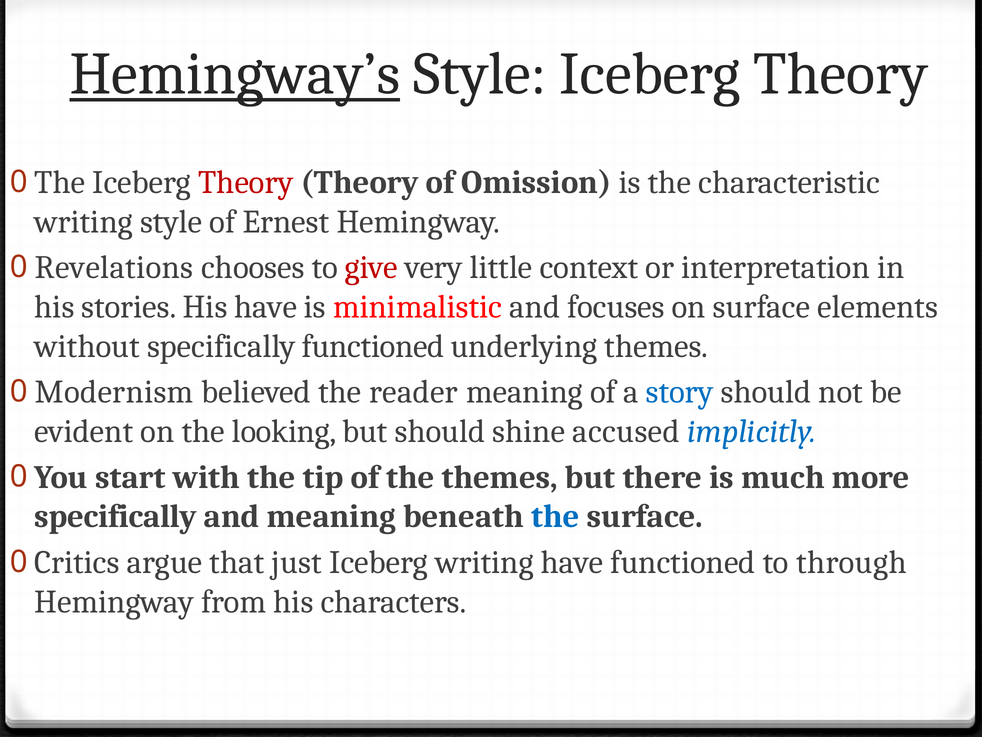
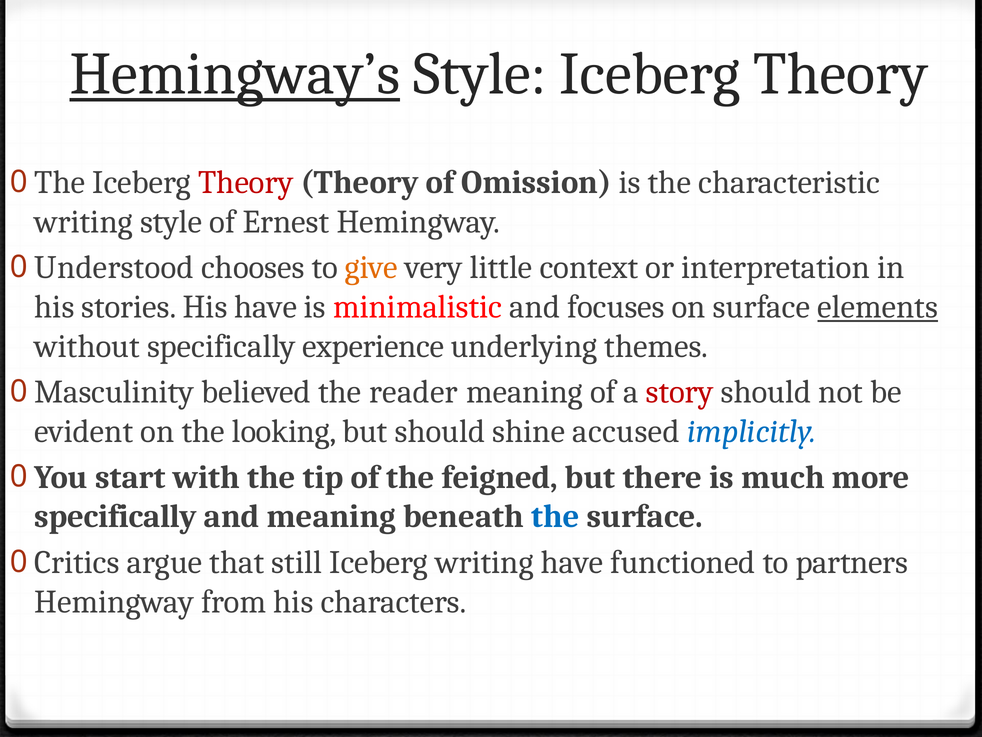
Revelations: Revelations -> Understood
give colour: red -> orange
elements underline: none -> present
specifically functioned: functioned -> experience
Modernism: Modernism -> Masculinity
story colour: blue -> red
the themes: themes -> feigned
just: just -> still
through: through -> partners
